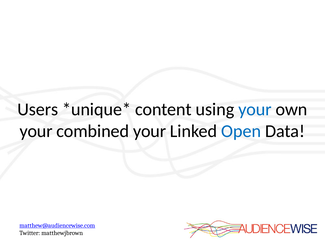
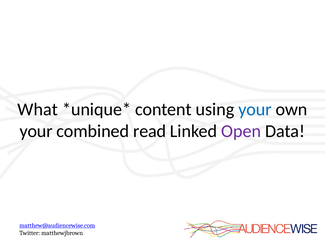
Users: Users -> What
combined your: your -> read
Open colour: blue -> purple
